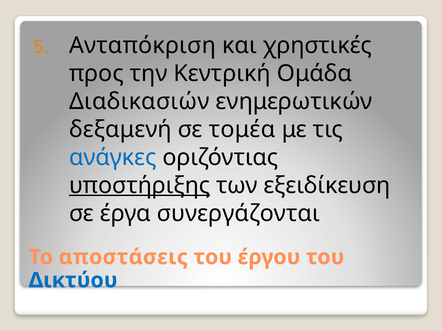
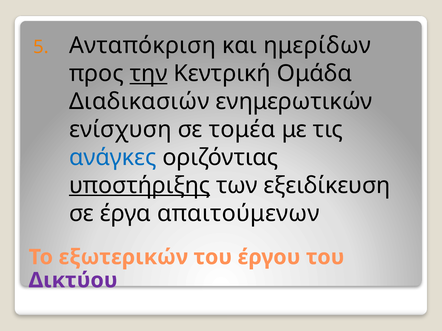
χρηστικές: χρηστικές -> ημερίδων
την underline: none -> present
δεξαμενή: δεξαμενή -> ενίσχυση
συνεργάζονται: συνεργάζονται -> απαιτούμενων
αποστάσεις: αποστάσεις -> εξωτερικών
Δικτύου colour: blue -> purple
